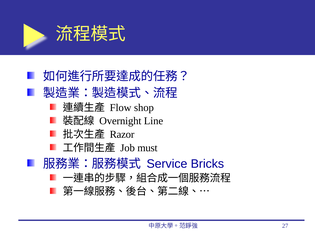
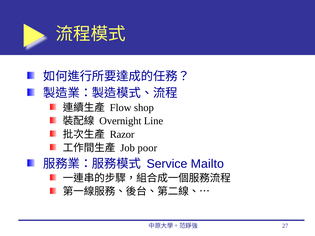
must: must -> poor
Bricks: Bricks -> Mailto
